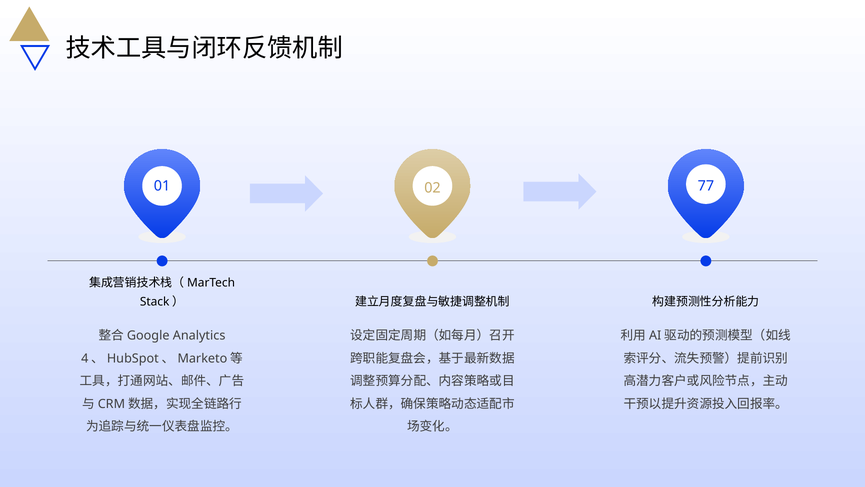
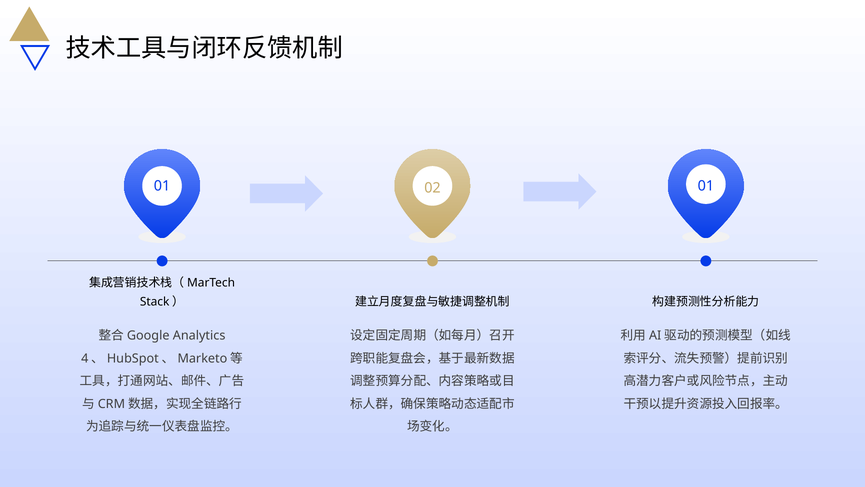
01 77: 77 -> 01
